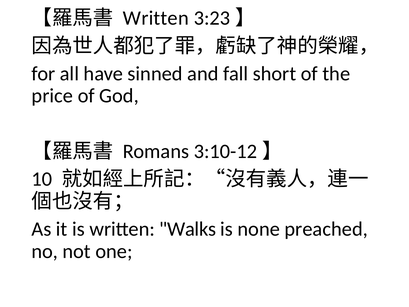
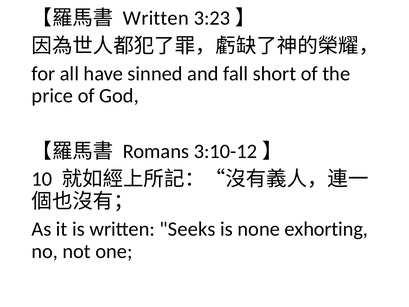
Walks: Walks -> Seeks
preached: preached -> exhorting
